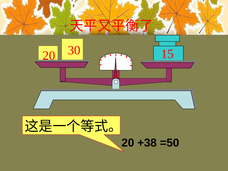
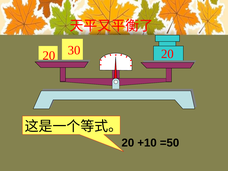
30 15: 15 -> 20
+38: +38 -> +10
